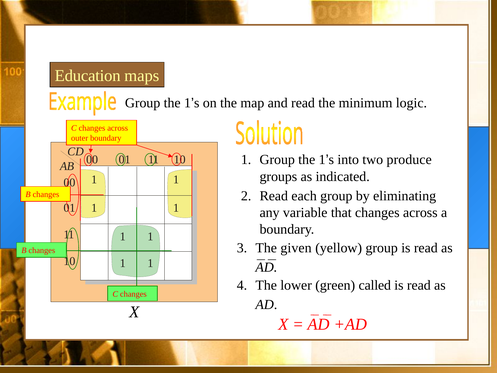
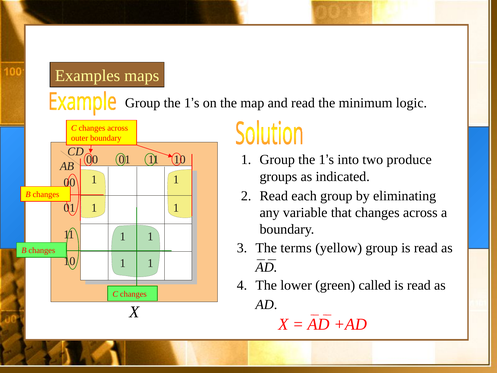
Education: Education -> Examples
given: given -> terms
